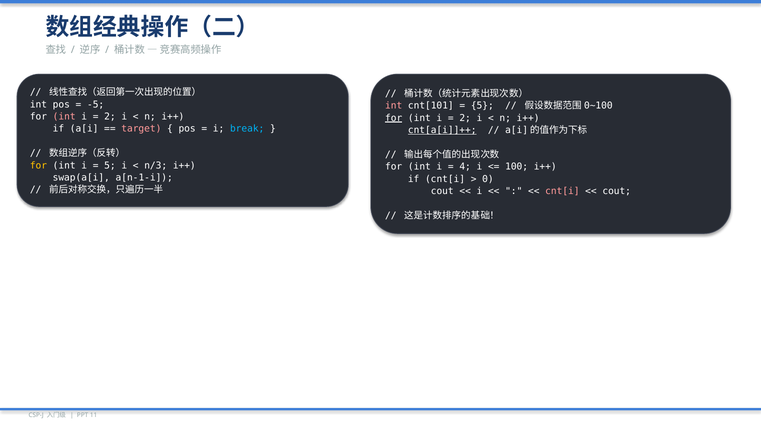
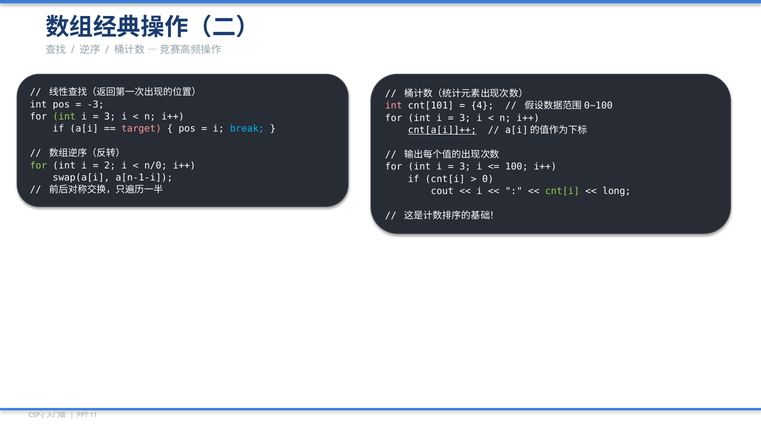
-5: -5 -> -3
5 at (482, 106): 5 -> 4
int at (64, 117) colour: pink -> light green
2 at (110, 117): 2 -> 3
for at (394, 118) underline: present -> none
2 at (465, 118): 2 -> 3
for at (38, 165) colour: yellow -> light green
5 at (110, 165): 5 -> 2
n/3: n/3 -> n/0
4 at (465, 167): 4 -> 3
cnt[i at (562, 191) colour: pink -> light green
cout at (617, 191): cout -> long
